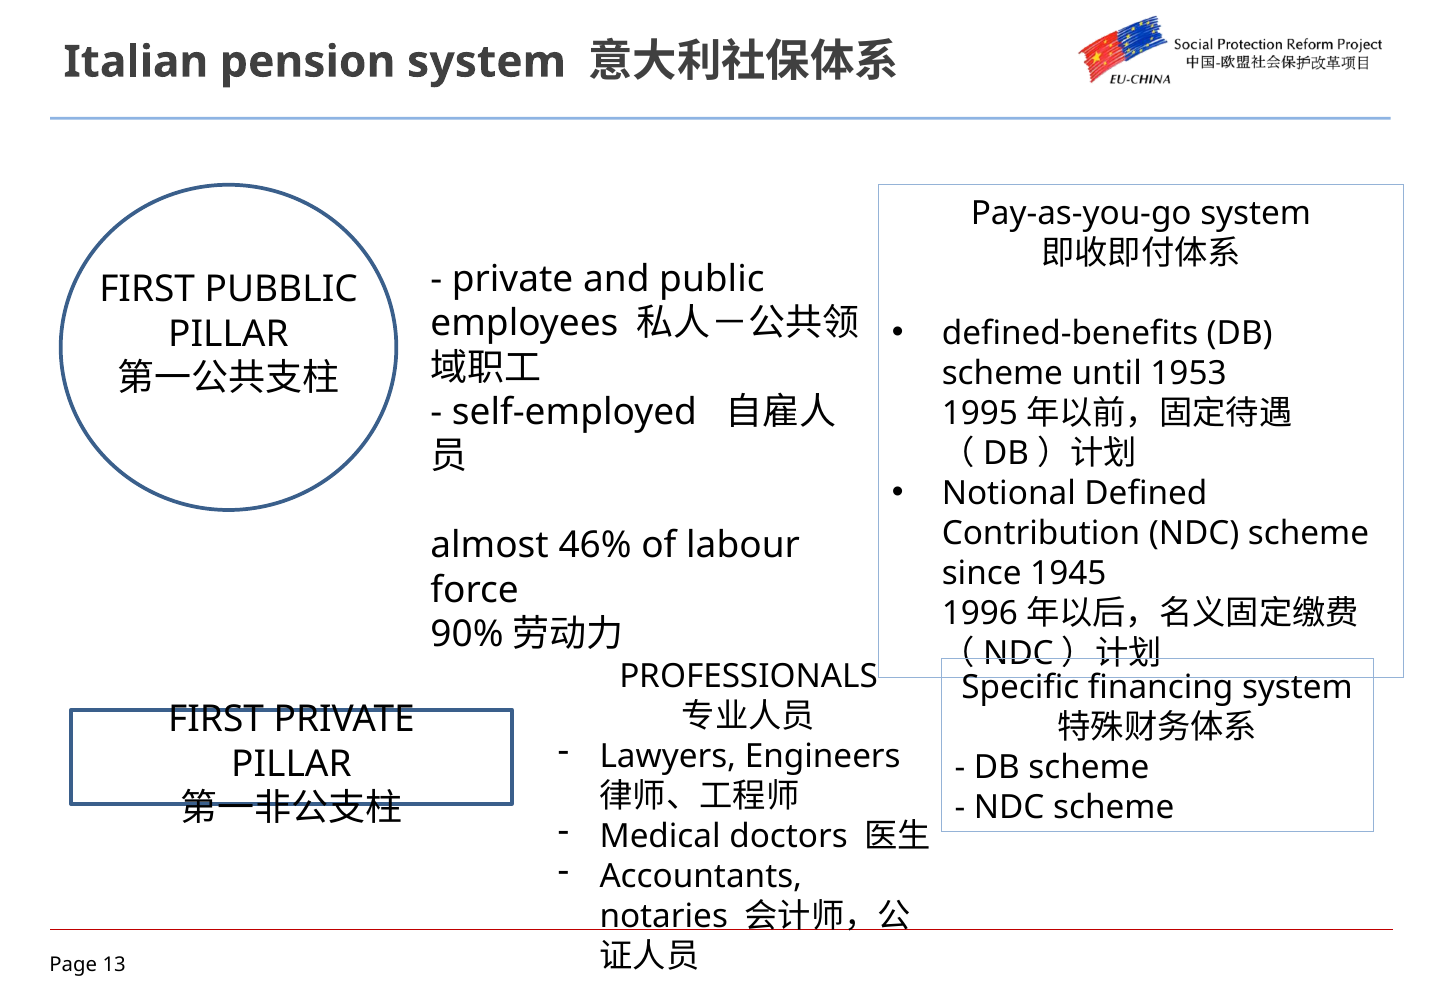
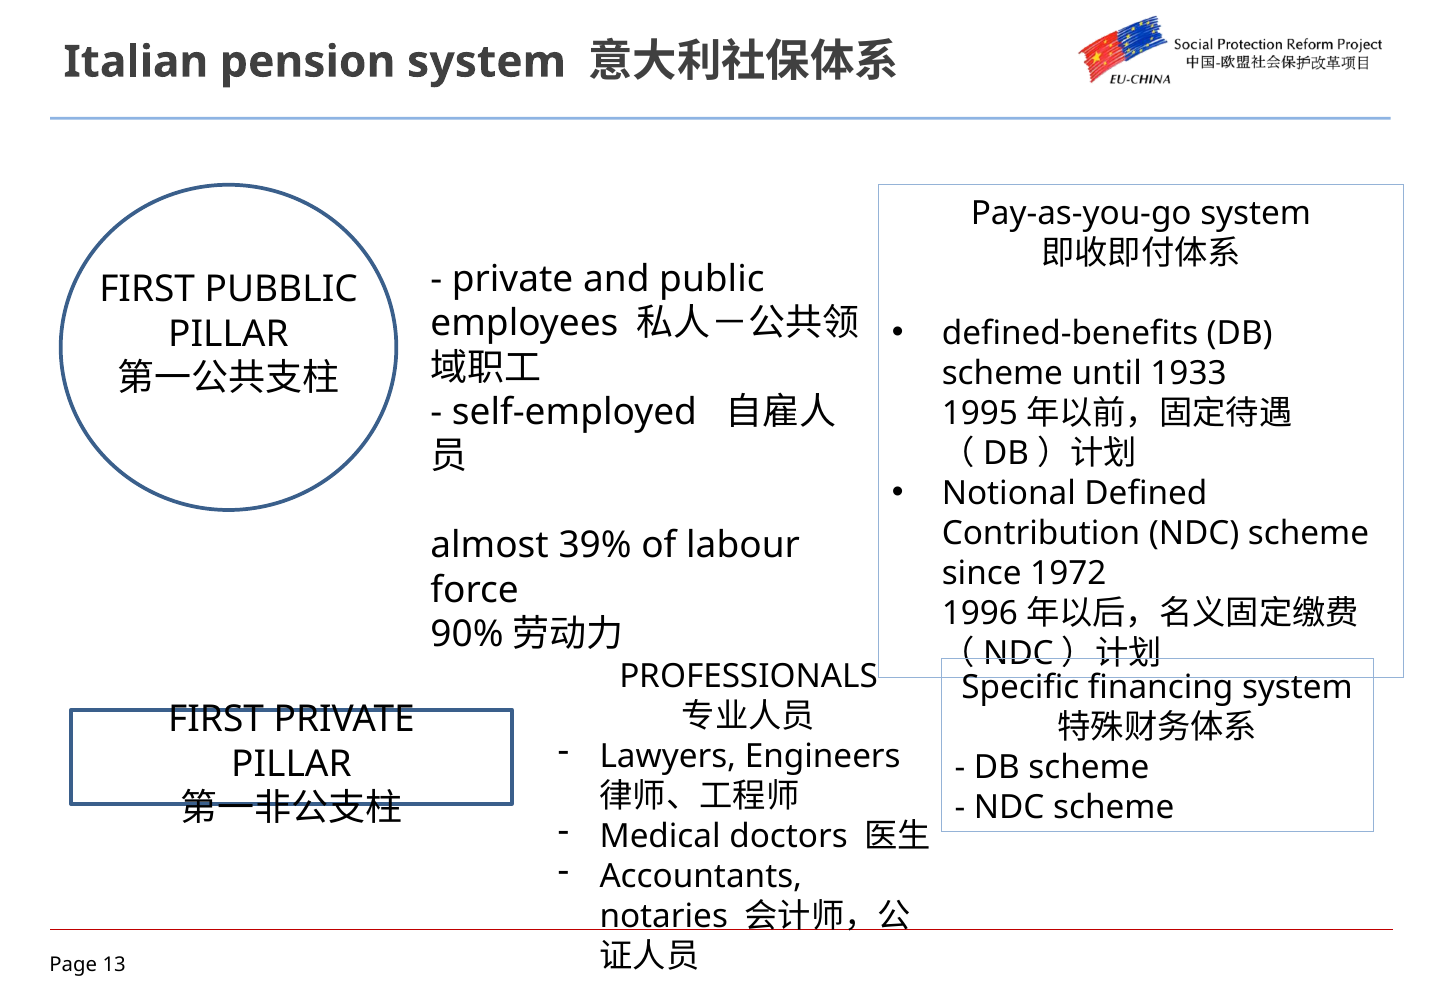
1953: 1953 -> 1933
46%: 46% -> 39%
1945: 1945 -> 1972
